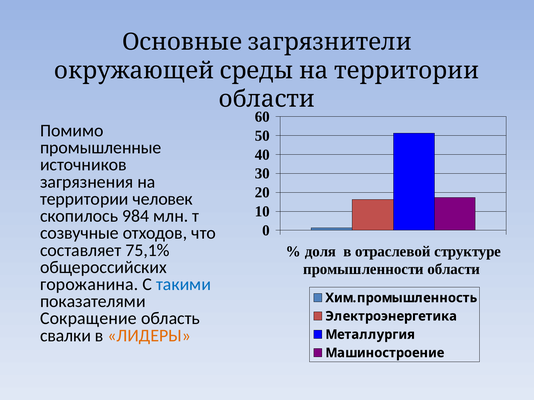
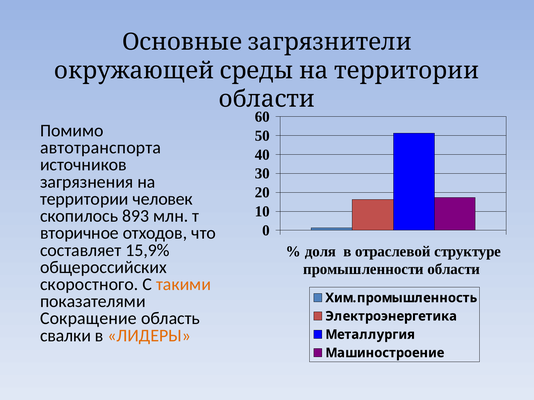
промышленные: промышленные -> автотранспорта
984: 984 -> 893
созвучные: созвучные -> вторичное
75,1%: 75,1% -> 15,9%
горожанина: горожанина -> скоростного
такими colour: blue -> orange
